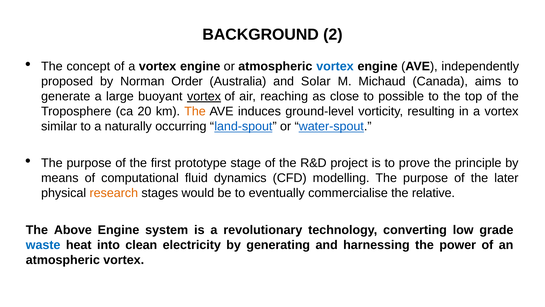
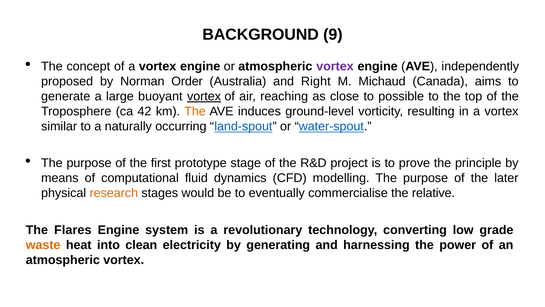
2: 2 -> 9
vortex at (335, 66) colour: blue -> purple
Solar: Solar -> Right
20: 20 -> 42
Above: Above -> Flares
waste colour: blue -> orange
